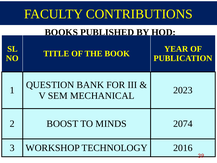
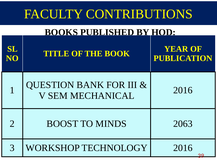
2023 at (183, 90): 2023 -> 2016
2074: 2074 -> 2063
